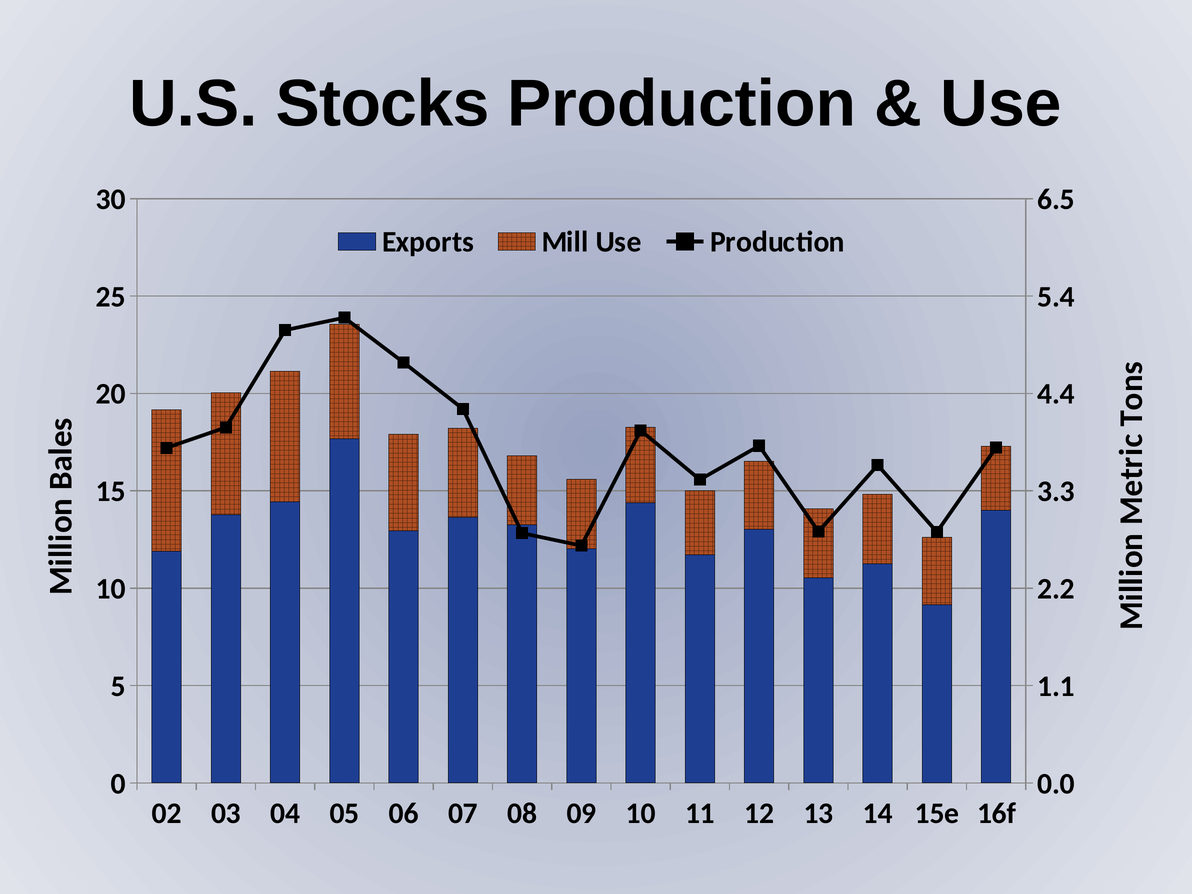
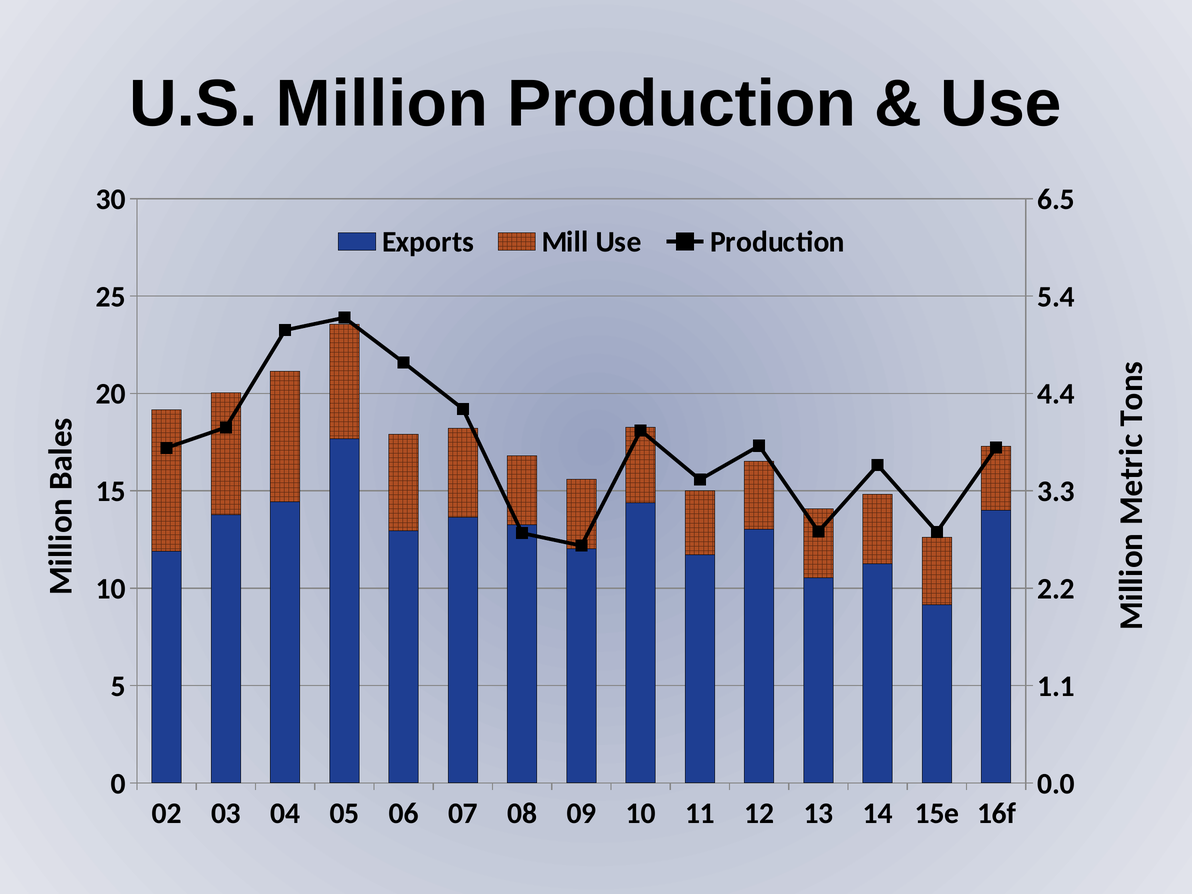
Stocks: Stocks -> Million
